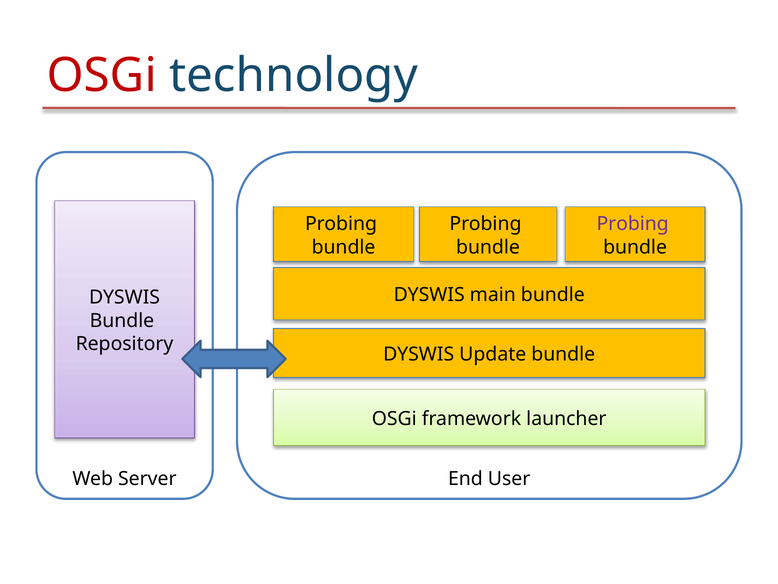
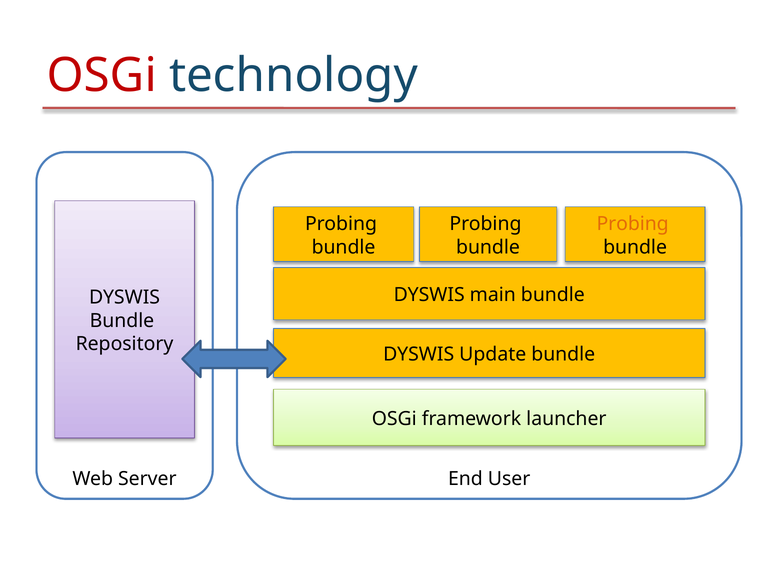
Probing at (633, 224) colour: purple -> orange
